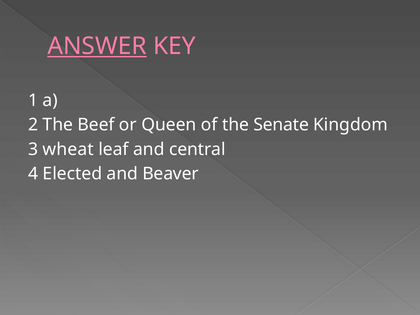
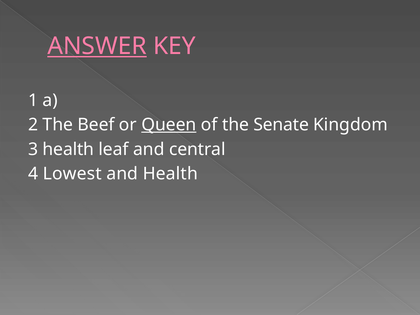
Queen underline: none -> present
3 wheat: wheat -> health
Elected: Elected -> Lowest
and Beaver: Beaver -> Health
